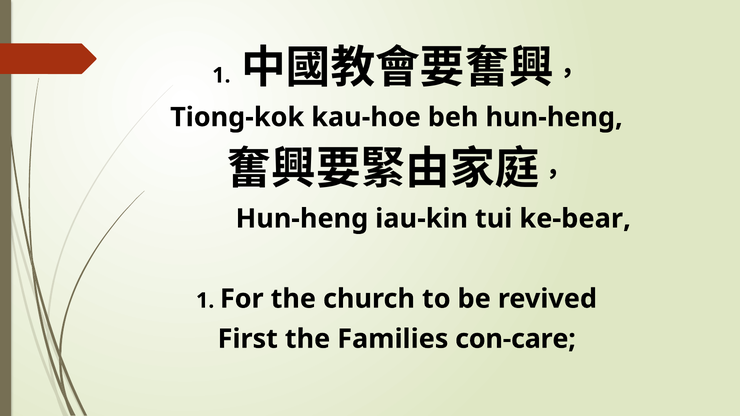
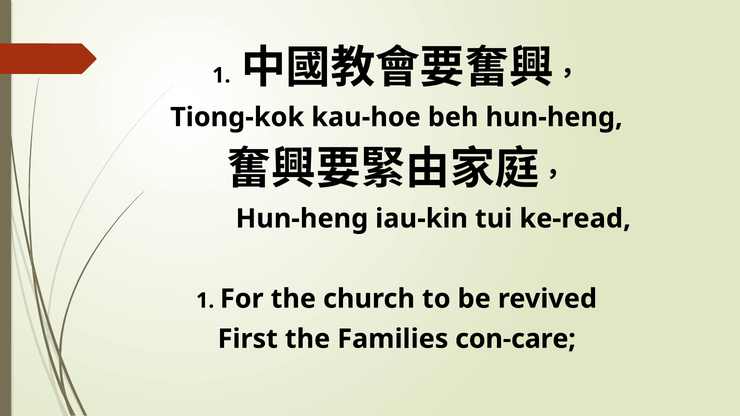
ke-bear: ke-bear -> ke-read
